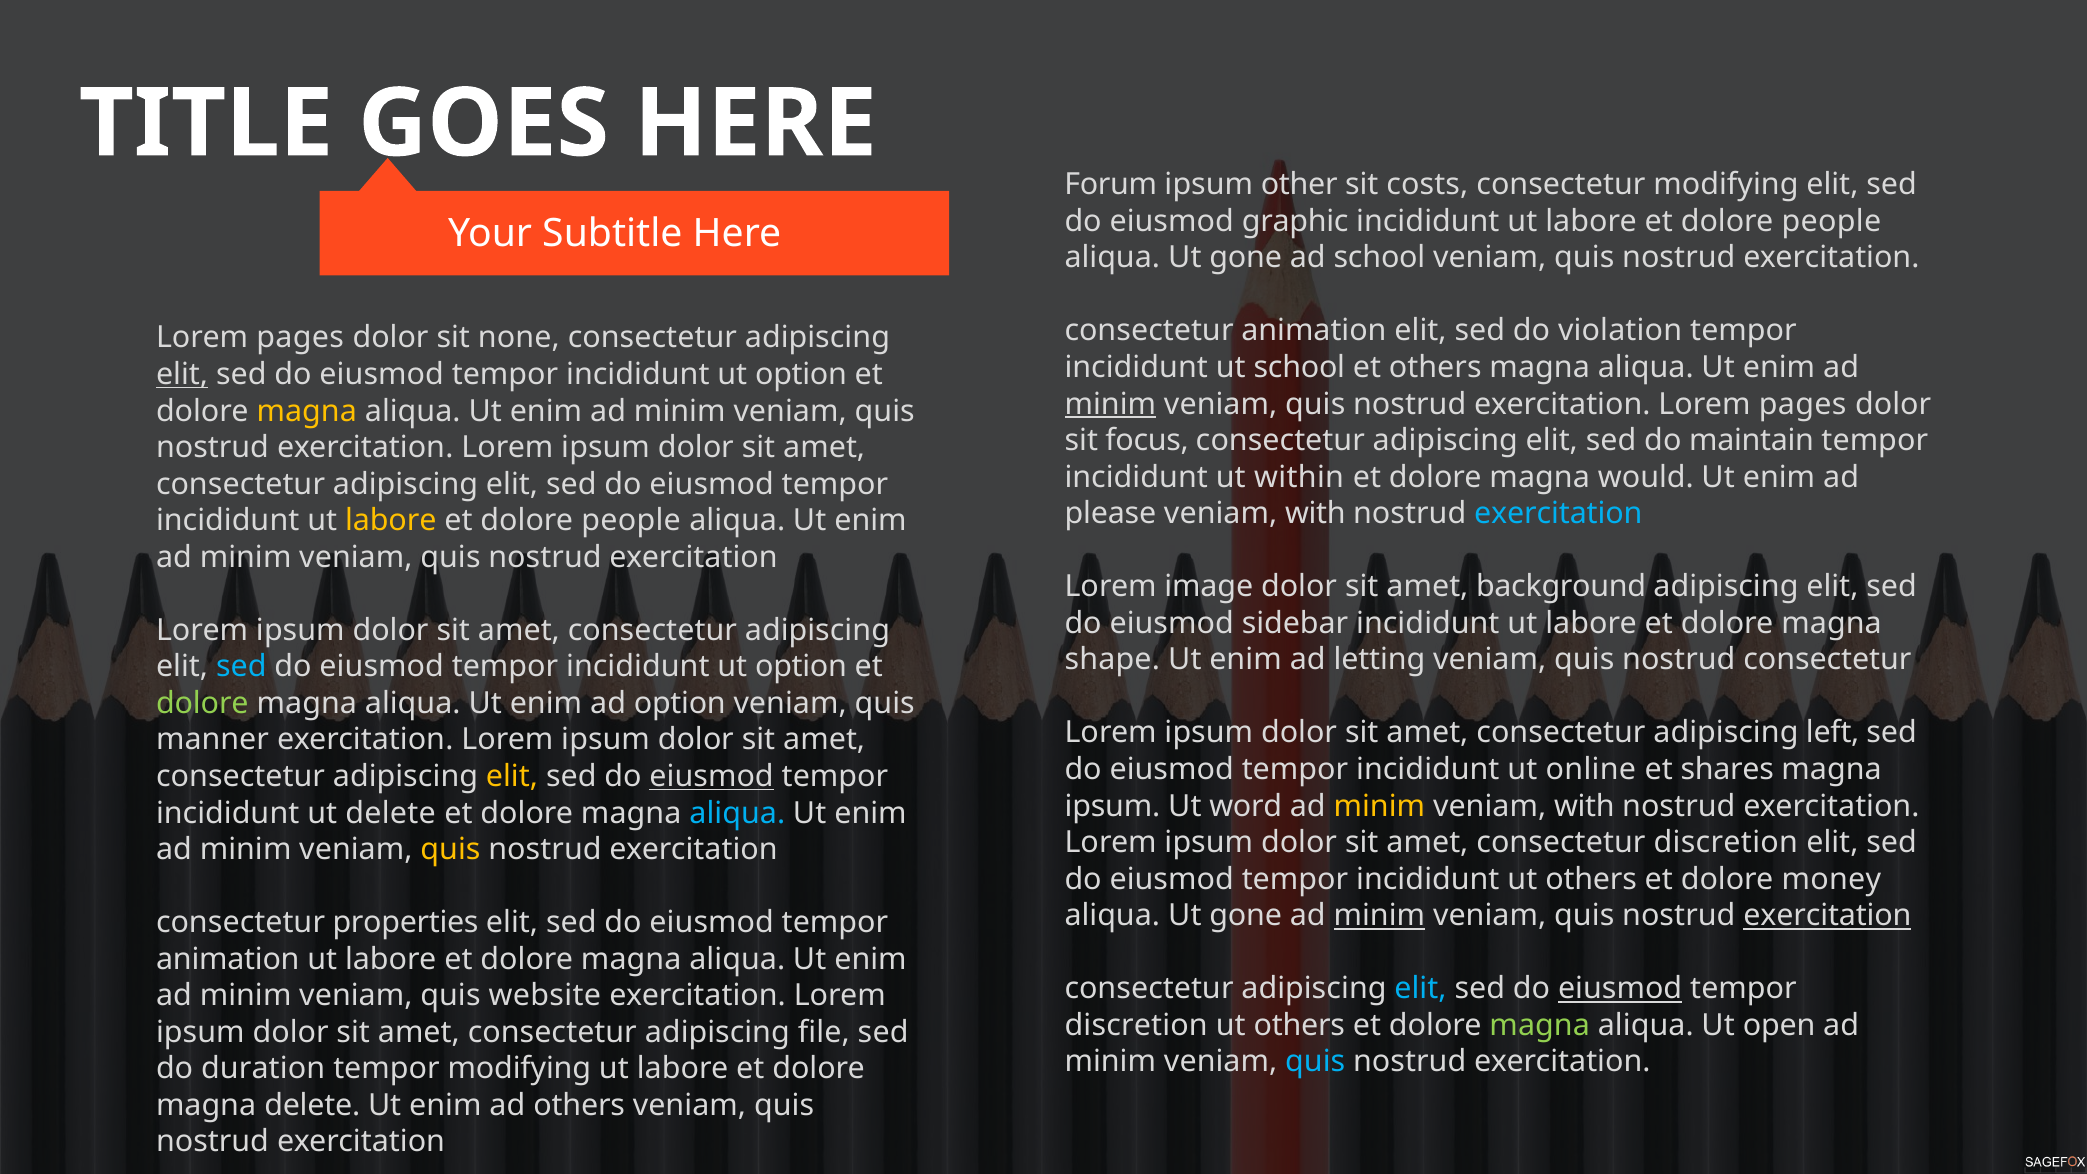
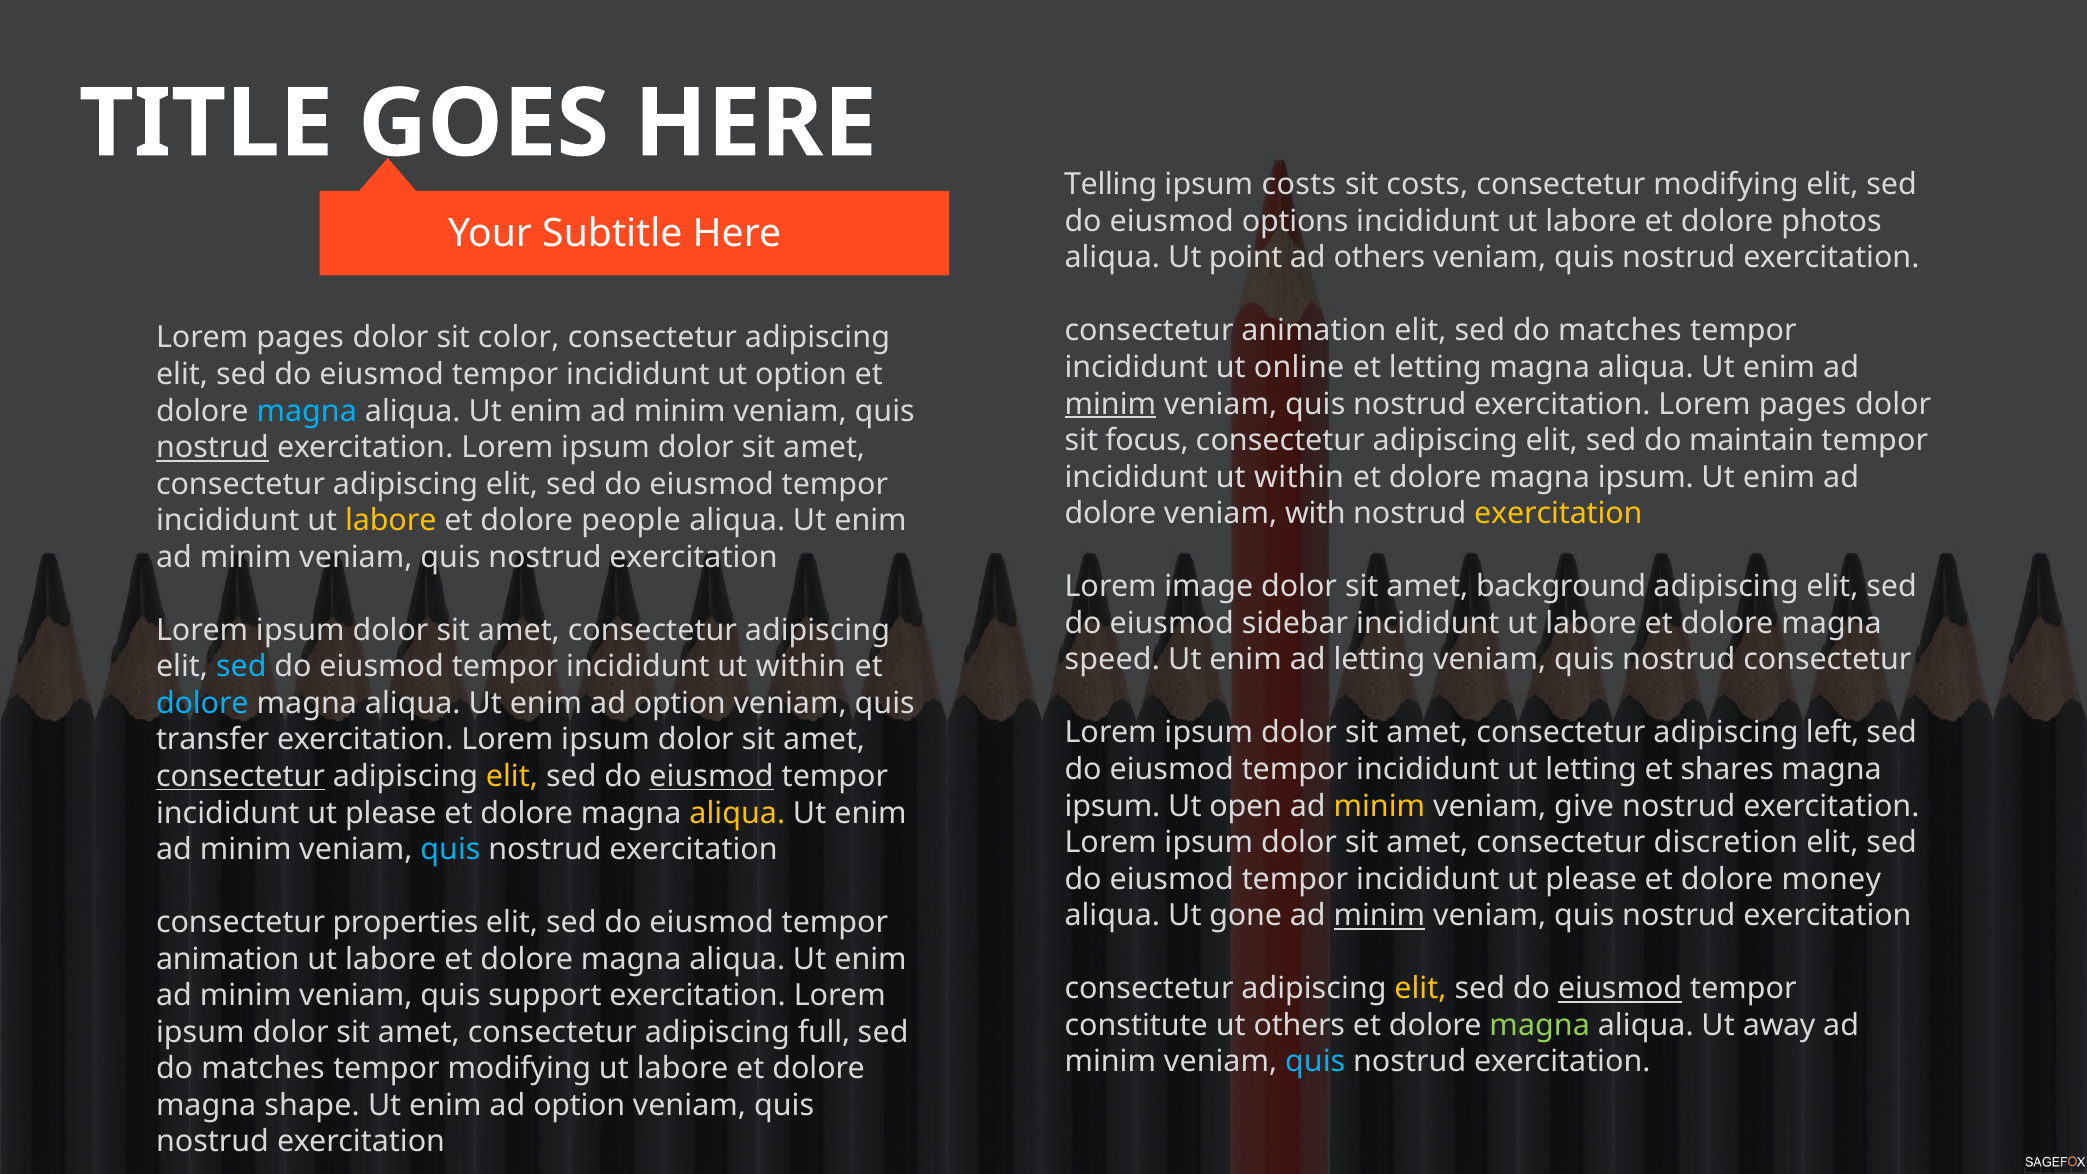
Forum: Forum -> Telling
ipsum other: other -> costs
graphic: graphic -> options
people at (1831, 221): people -> photos
gone at (1246, 258): gone -> point
ad school: school -> others
elit sed do violation: violation -> matches
none: none -> color
ut school: school -> online
et others: others -> letting
elit at (182, 374) underline: present -> none
magna at (307, 411) colour: yellow -> light blue
nostrud at (213, 448) underline: none -> present
dolore magna would: would -> ipsum
please at (1110, 514): please -> dolore
exercitation at (1558, 514) colour: light blue -> yellow
shape: shape -> speed
option at (801, 667): option -> within
dolore at (202, 703) colour: light green -> light blue
manner: manner -> transfer
ut online: online -> letting
consectetur at (241, 776) underline: none -> present
word: word -> open
with at (1584, 806): with -> give
delete at (391, 813): delete -> please
aliqua at (737, 813) colour: light blue -> yellow
quis at (451, 849) colour: yellow -> light blue
others at (1591, 879): others -> please
exercitation at (1827, 916) underline: present -> none
elit at (1420, 989) colour: light blue -> yellow
website: website -> support
discretion at (1136, 1025): discretion -> constitute
open: open -> away
file: file -> full
duration at (263, 1069): duration -> matches
magna delete: delete -> shape
others at (579, 1105): others -> option
